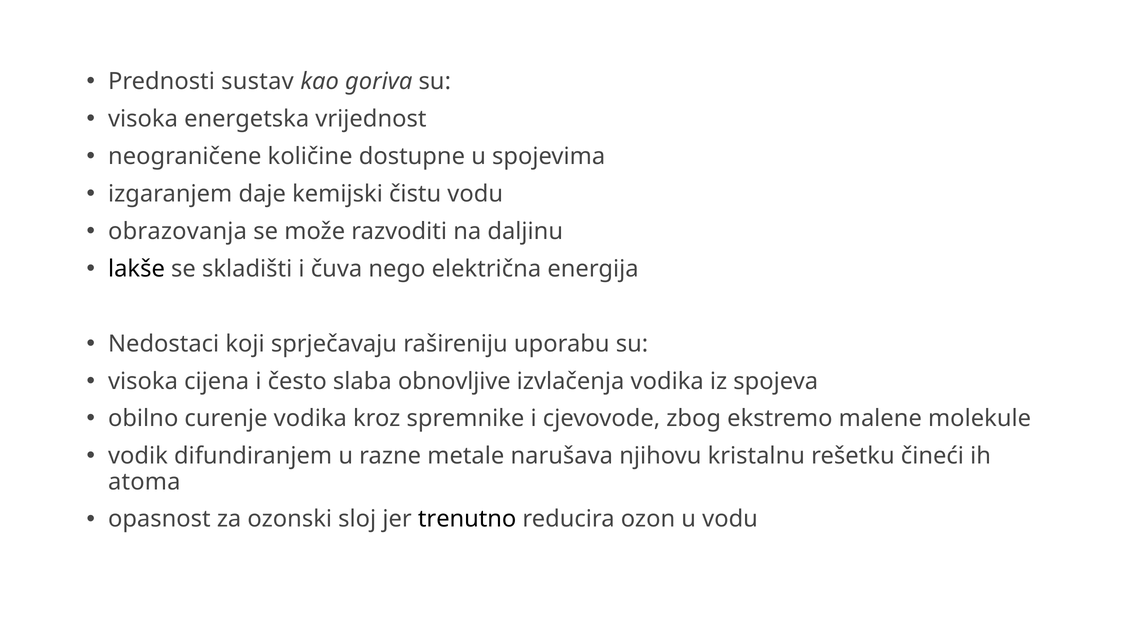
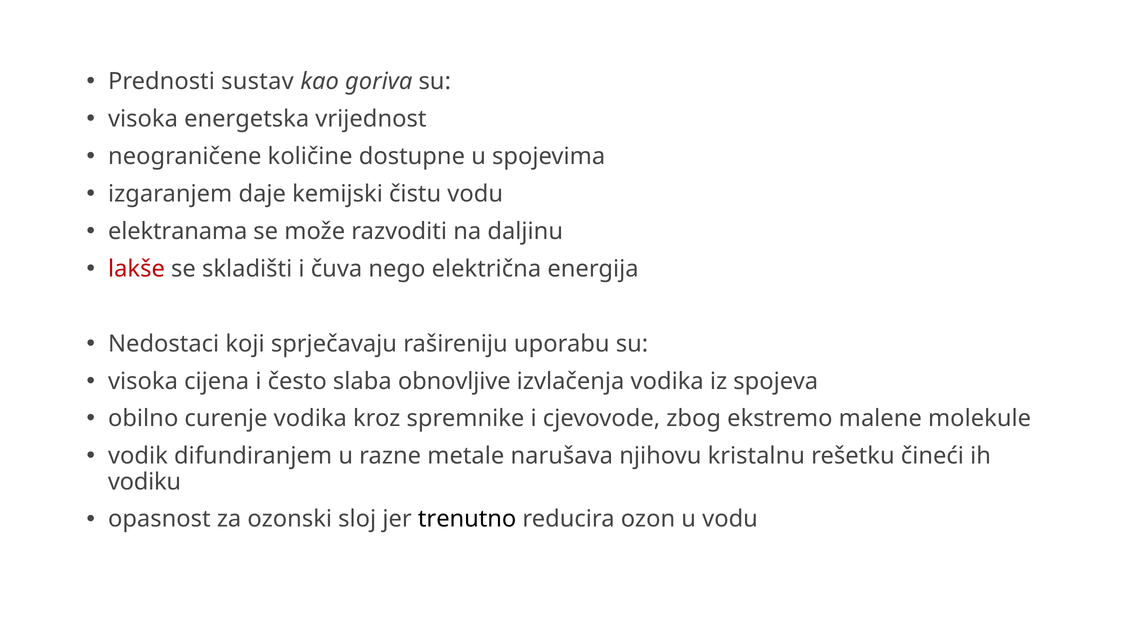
obrazovanja: obrazovanja -> elektranama
lakše colour: black -> red
atoma: atoma -> vodiku
